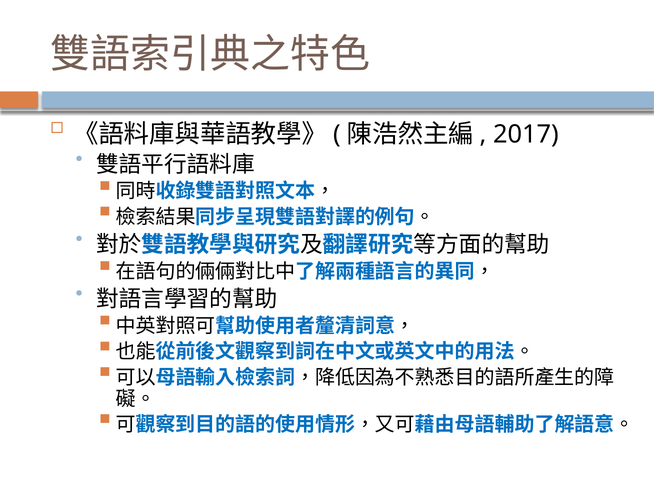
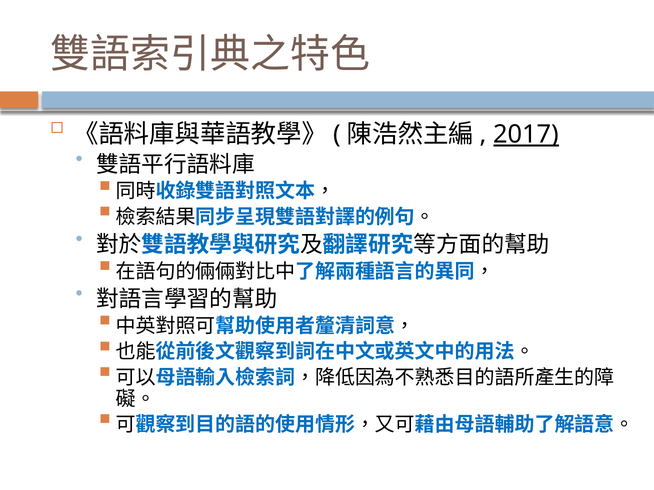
2017 underline: none -> present
